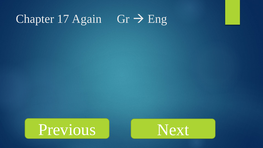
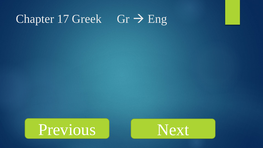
Again: Again -> Greek
